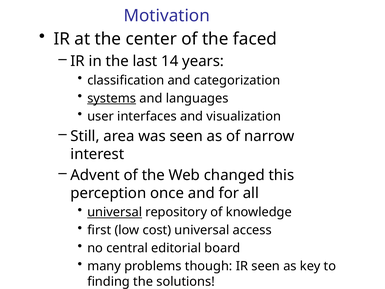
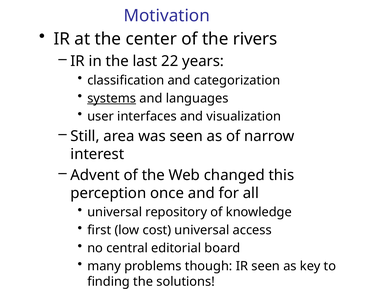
faced: faced -> rivers
14: 14 -> 22
universal at (115, 212) underline: present -> none
